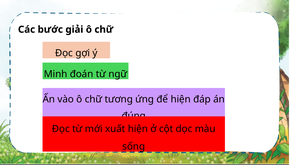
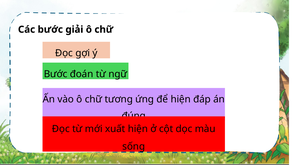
Minh at (56, 74): Minh -> Bước
